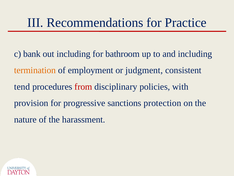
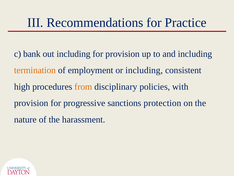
for bathroom: bathroom -> provision
or judgment: judgment -> including
tend: tend -> high
from colour: red -> orange
